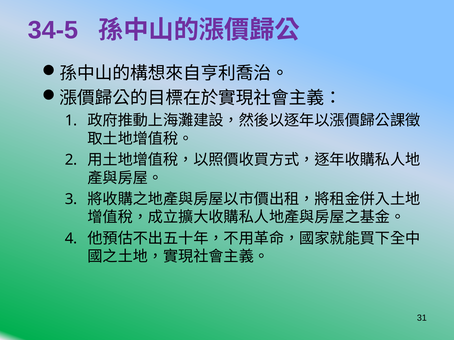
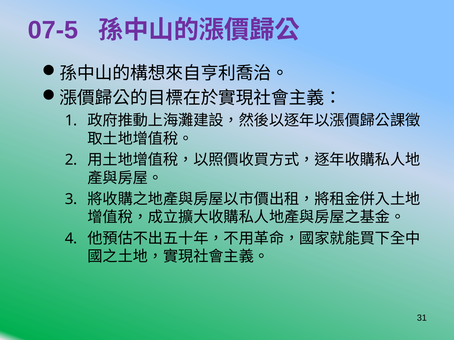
34-5: 34-5 -> 07-5
